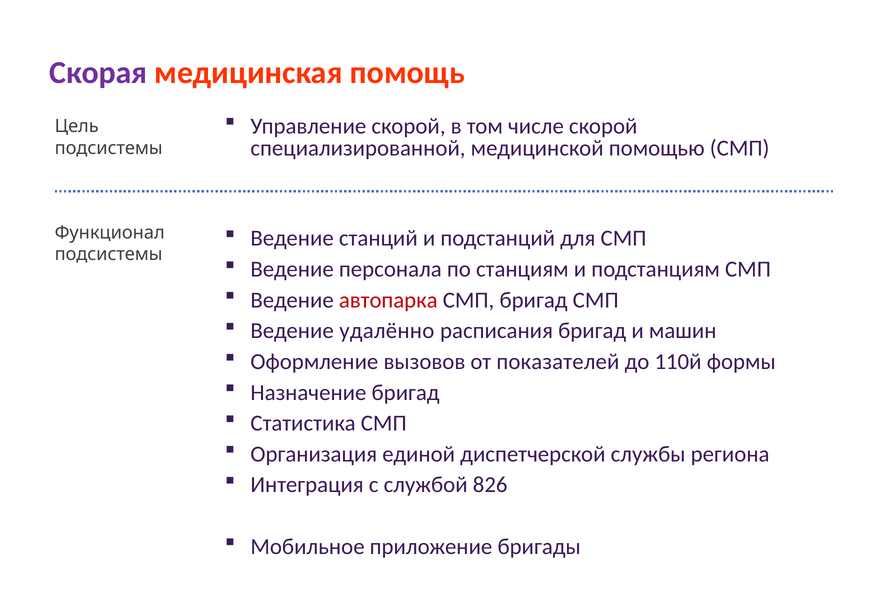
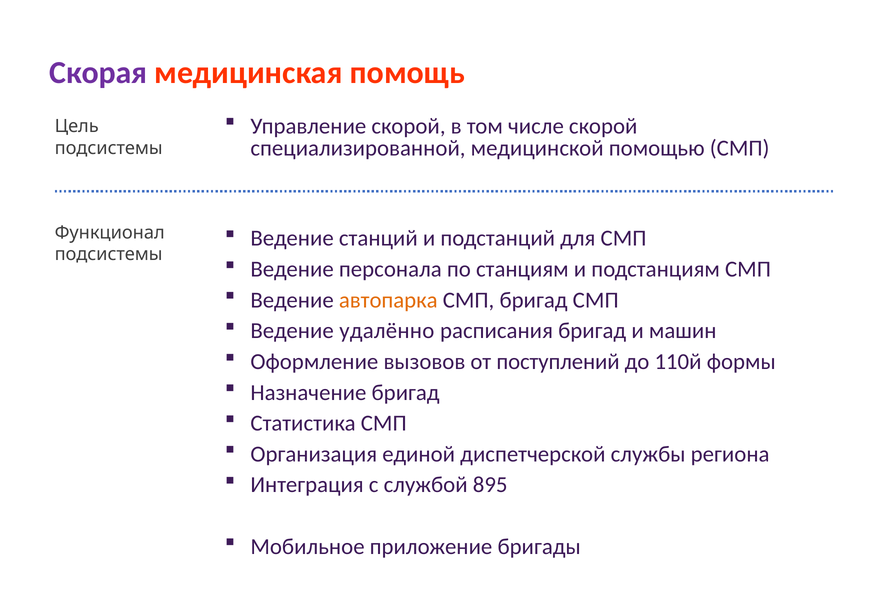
автопарка colour: red -> orange
показателей: показателей -> поступлений
826: 826 -> 895
